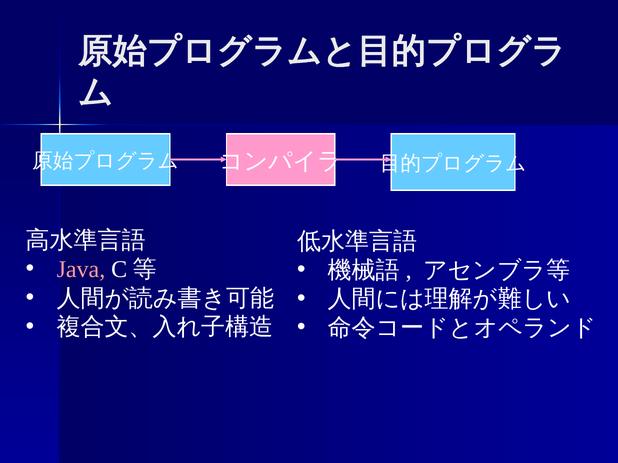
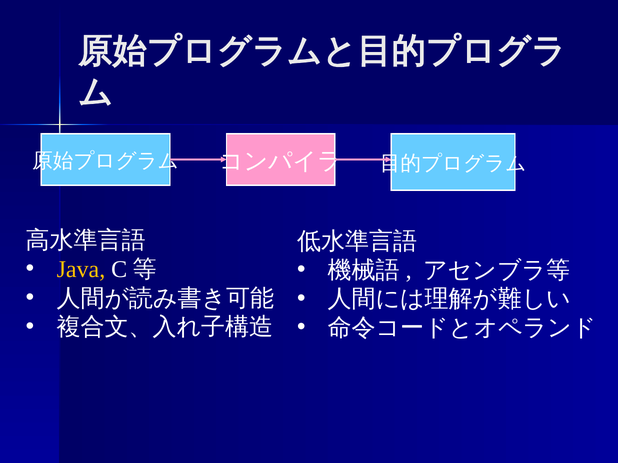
Java colour: pink -> yellow
